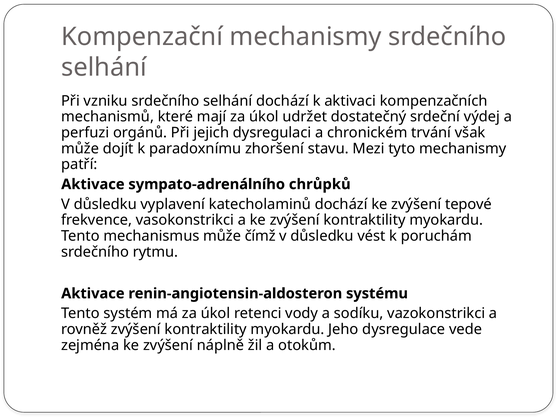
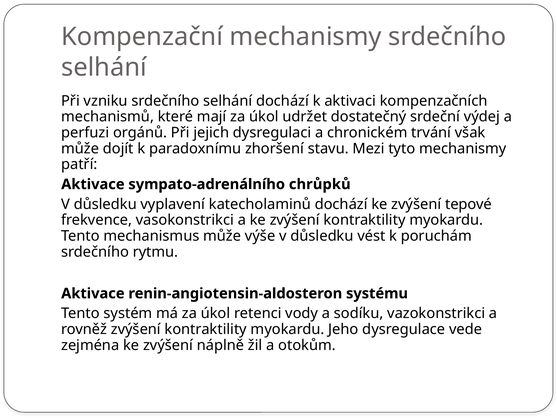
čímž: čímž -> výše
